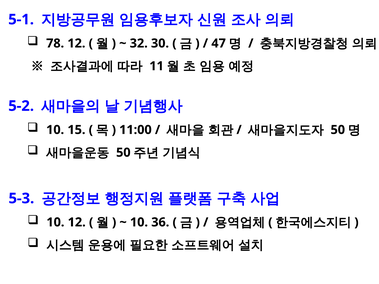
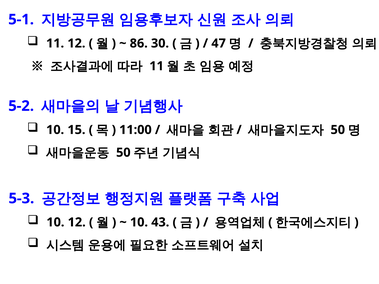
78 at (55, 43): 78 -> 11
32: 32 -> 86
36: 36 -> 43
